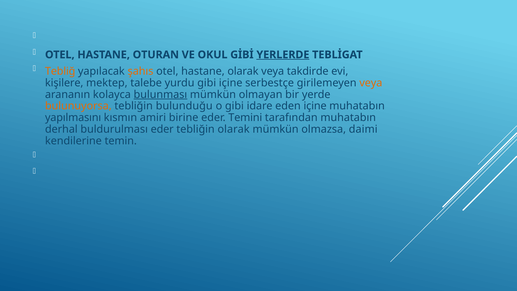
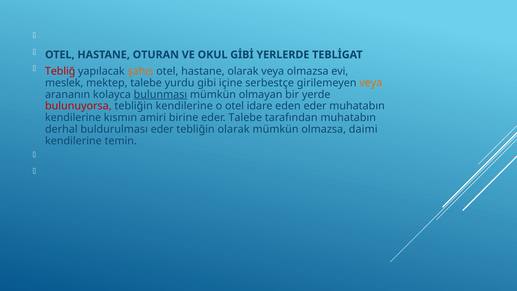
YERLERDE underline: present -> none
Tebliğ colour: orange -> red
veya takdirde: takdirde -> olmazsa
kişilere: kişilere -> meslek
bulunuyorsa colour: orange -> red
tebliğin bulunduğu: bulunduğu -> kendilerine
o gibi: gibi -> otel
eden içine: içine -> eder
yapılmasını at (73, 118): yapılmasını -> kendilerine
eder Temini: Temini -> Talebe
